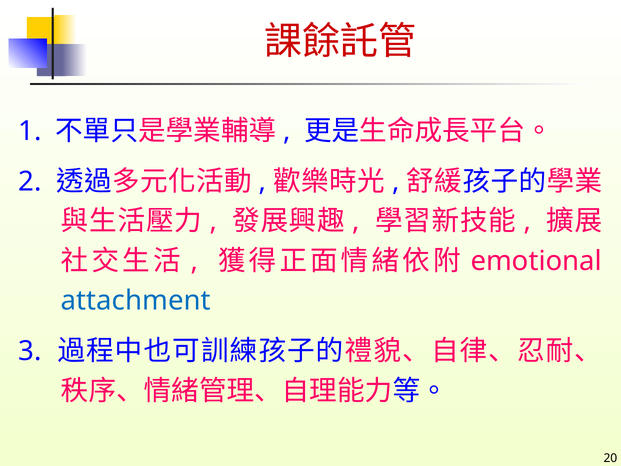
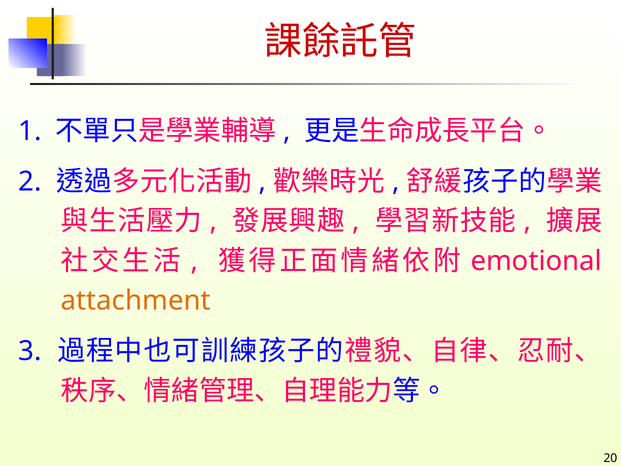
attachment colour: blue -> orange
